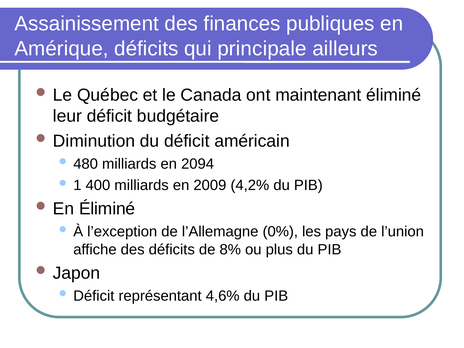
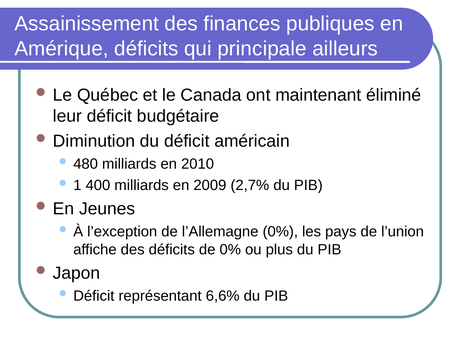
2094: 2094 -> 2010
4,2%: 4,2% -> 2,7%
En Éliminé: Éliminé -> Jeunes
de 8%: 8% -> 0%
4,6%: 4,6% -> 6,6%
